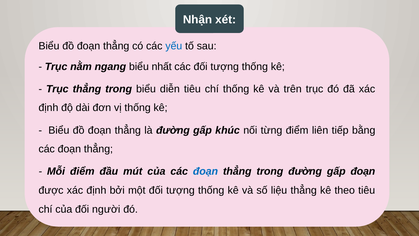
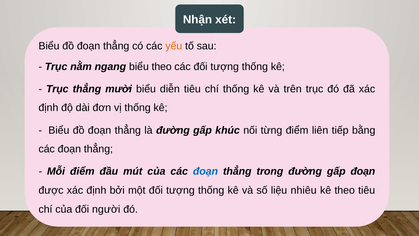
yếu colour: blue -> orange
biểu nhất: nhất -> theo
Trục thẳng trong: trong -> mười
liệu thẳng: thẳng -> nhiêu
